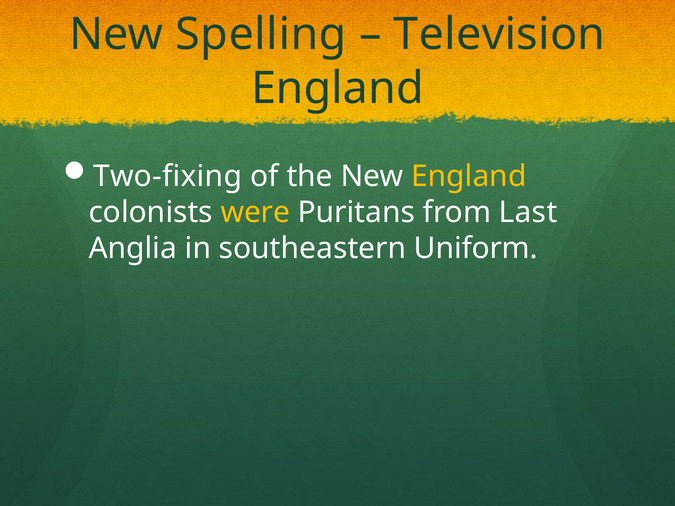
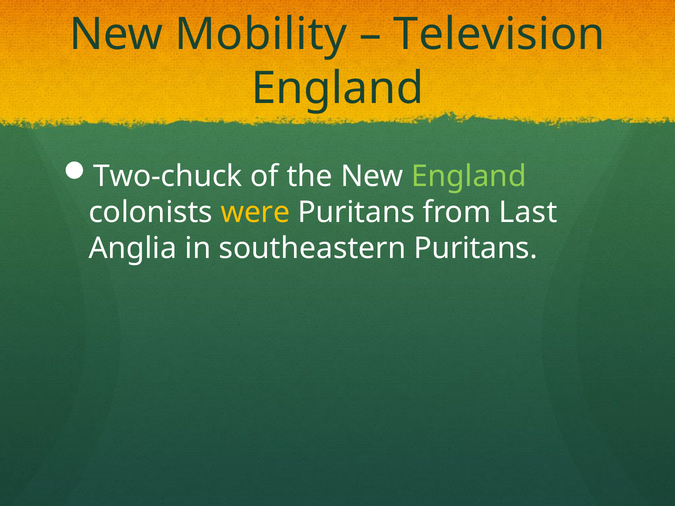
Spelling: Spelling -> Mobility
Two-fixing: Two-fixing -> Two-chuck
England at (469, 176) colour: yellow -> light green
southeastern Uniform: Uniform -> Puritans
